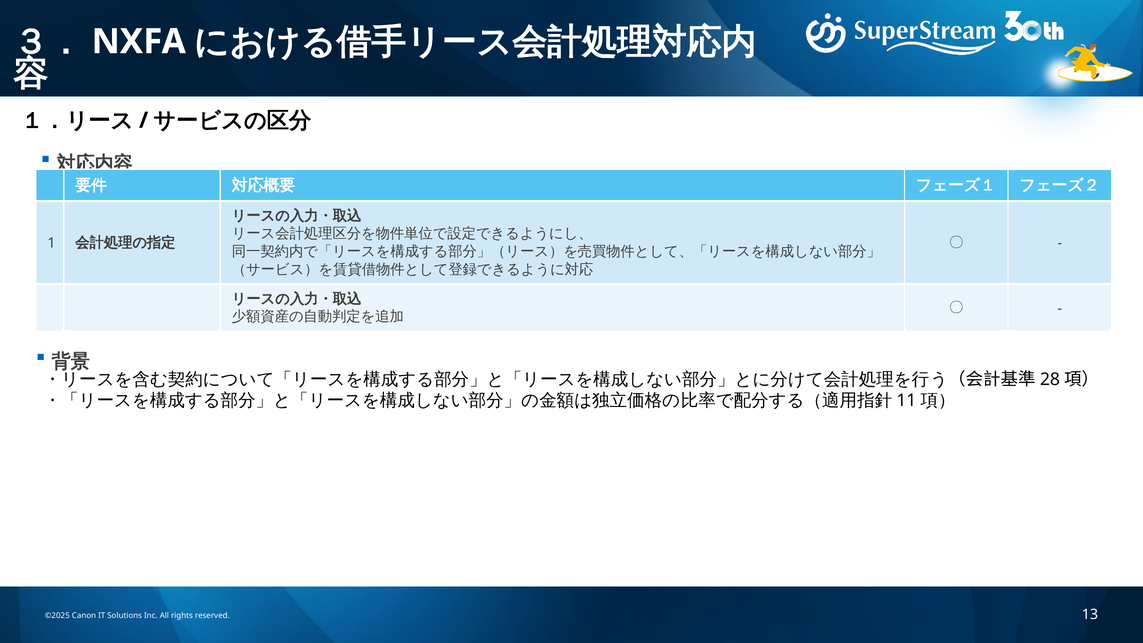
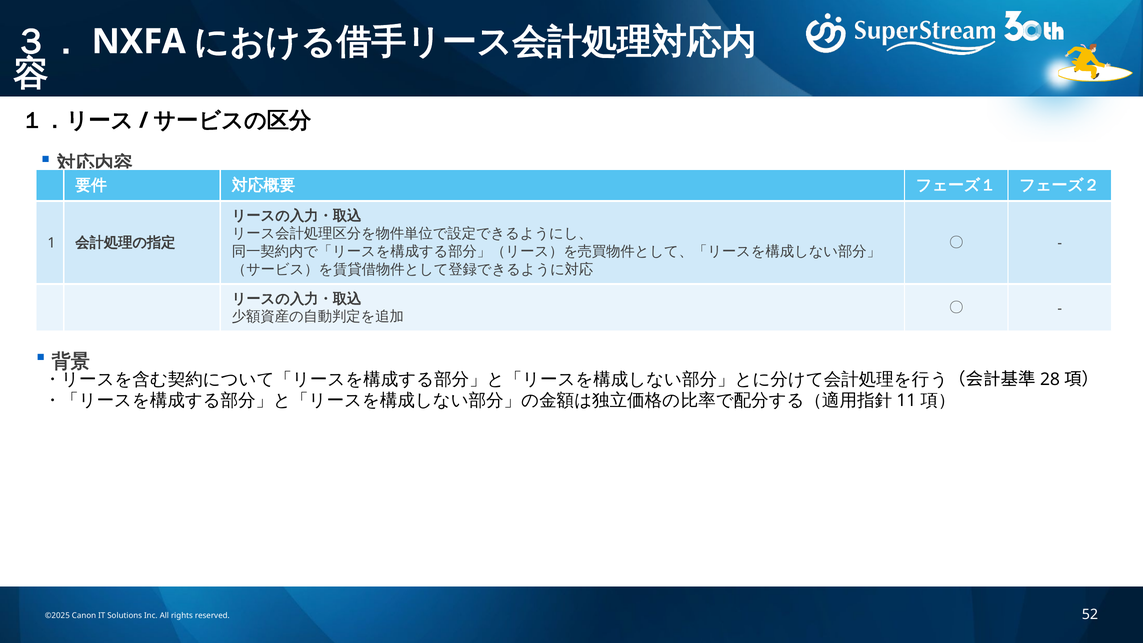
13: 13 -> 52
